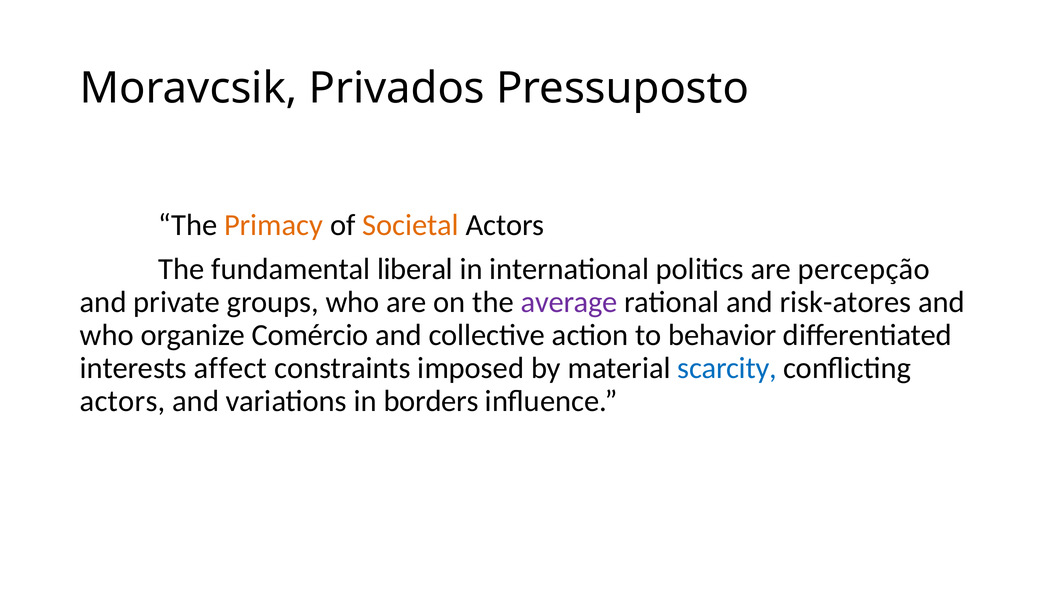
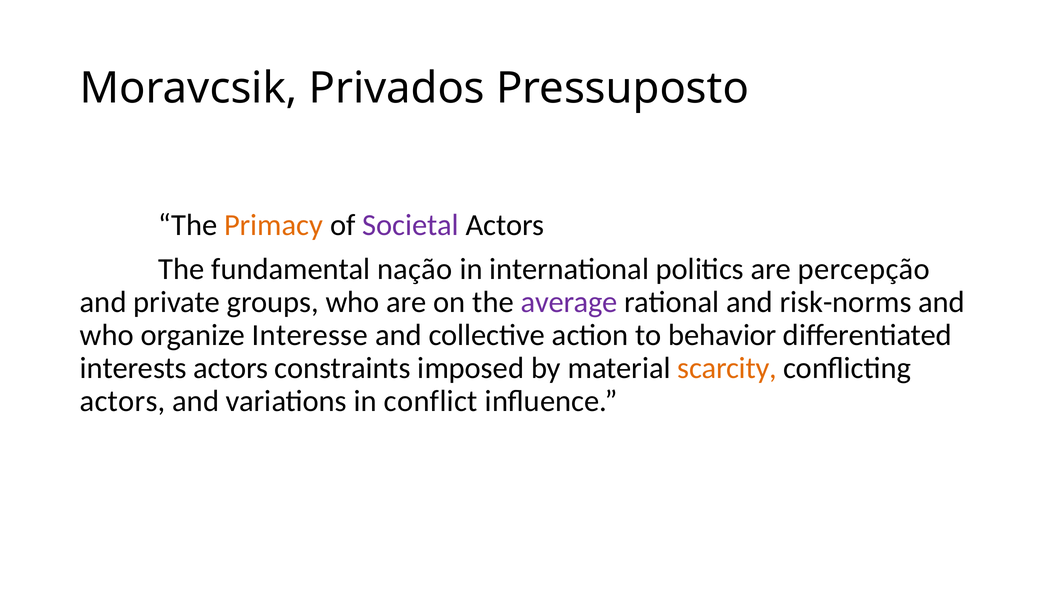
Societal colour: orange -> purple
liberal: liberal -> nação
risk-atores: risk-atores -> risk-norms
Comércio: Comércio -> Interesse
interests affect: affect -> actors
scarcity colour: blue -> orange
borders: borders -> conflict
